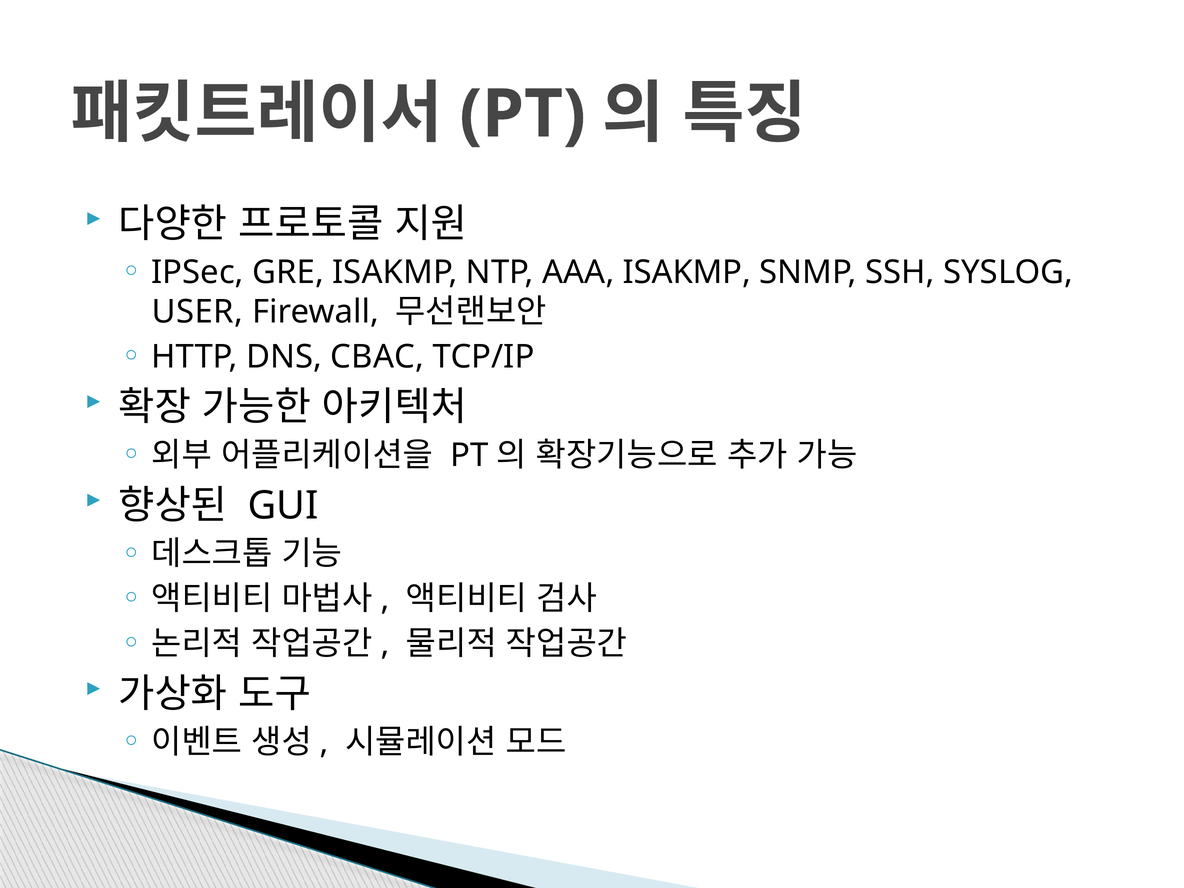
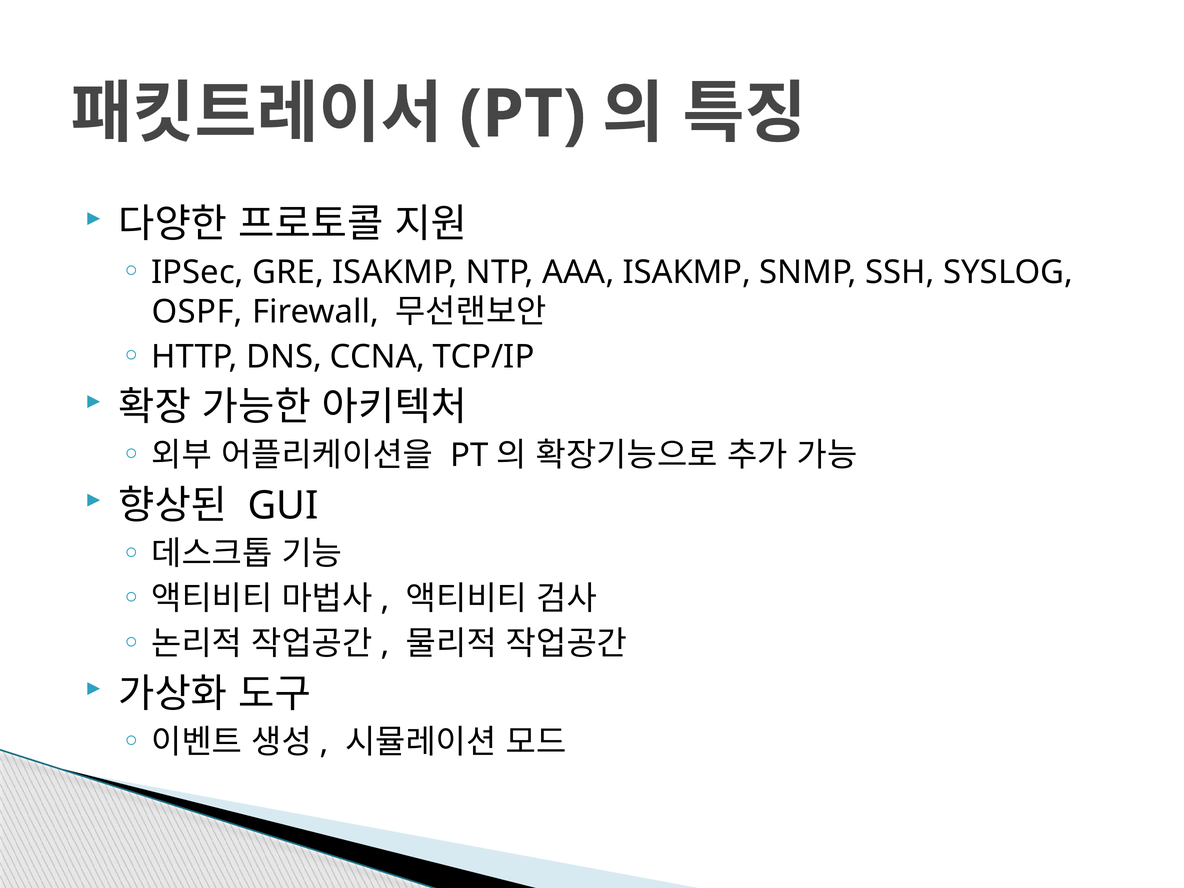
USER: USER -> OSPF
CBAC: CBAC -> CCNA
